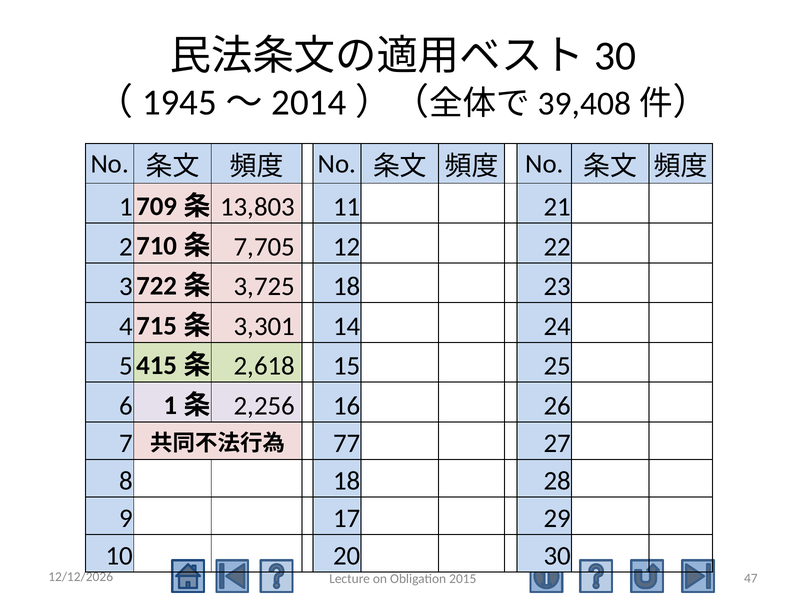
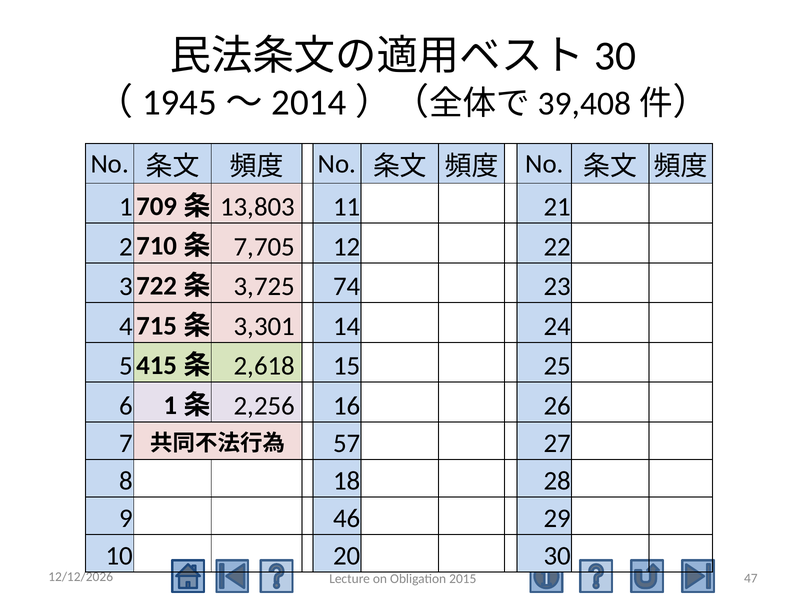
3,725 18: 18 -> 74
77: 77 -> 57
17: 17 -> 46
